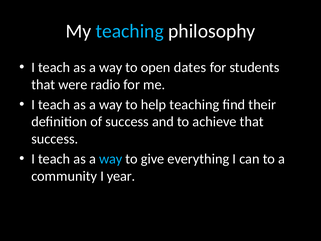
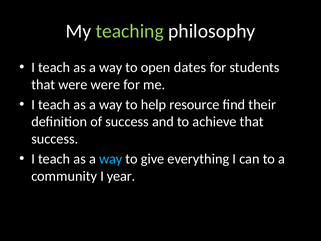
teaching at (130, 31) colour: light blue -> light green
were radio: radio -> were
help teaching: teaching -> resource
